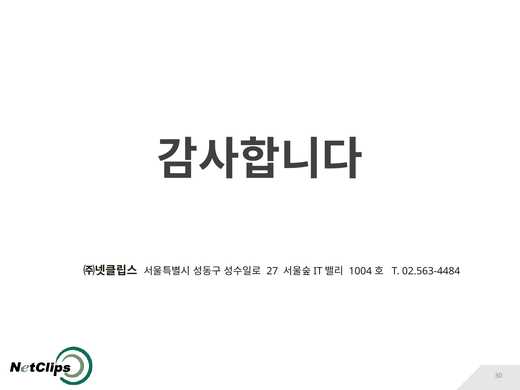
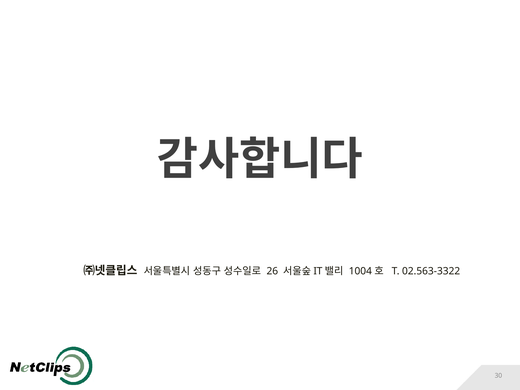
27: 27 -> 26
02.563-4484: 02.563-4484 -> 02.563-3322
